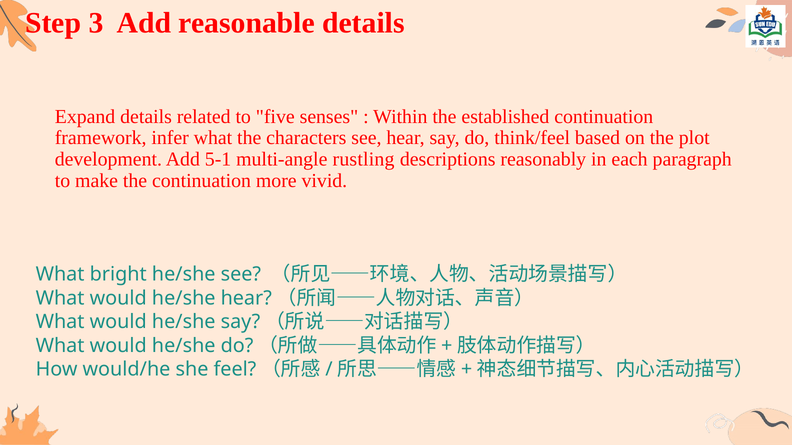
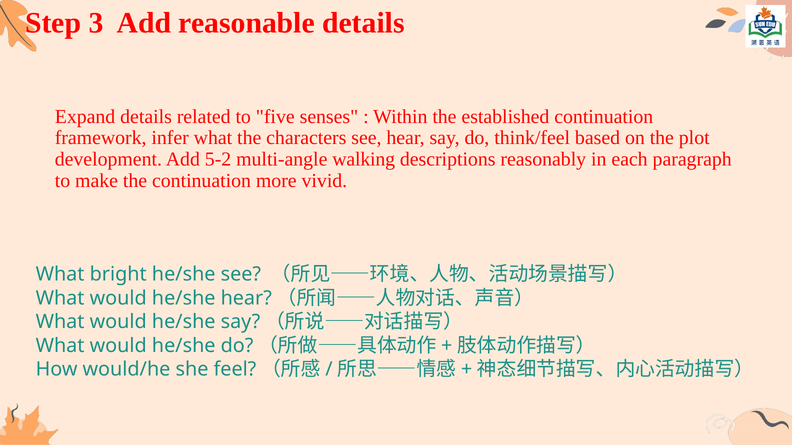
5-1: 5-1 -> 5-2
rustling: rustling -> walking
